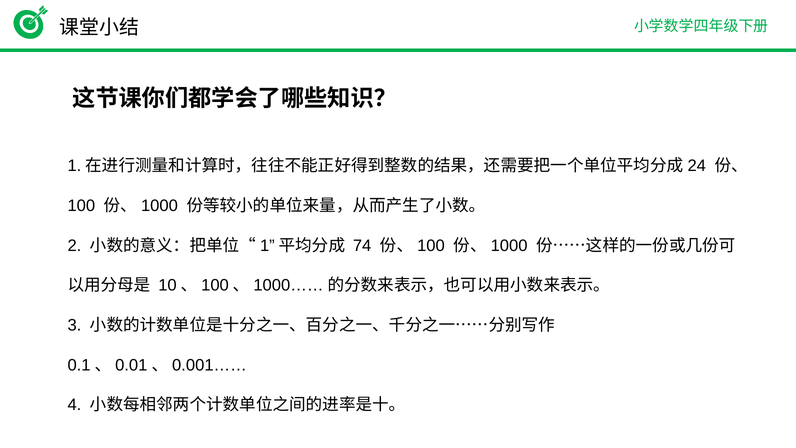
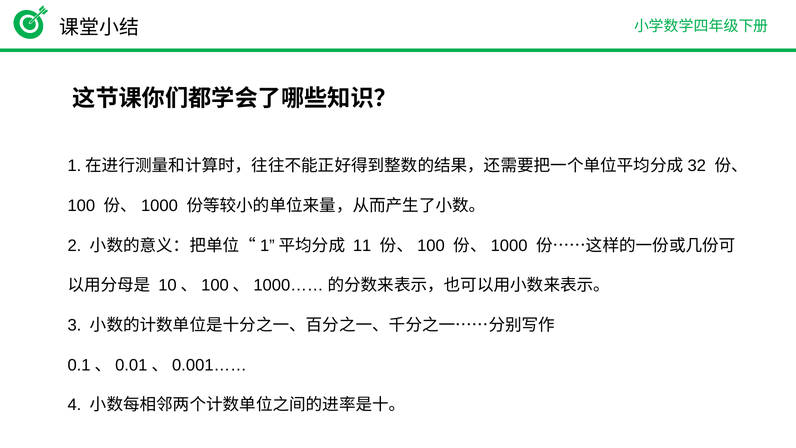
24: 24 -> 32
74: 74 -> 11
